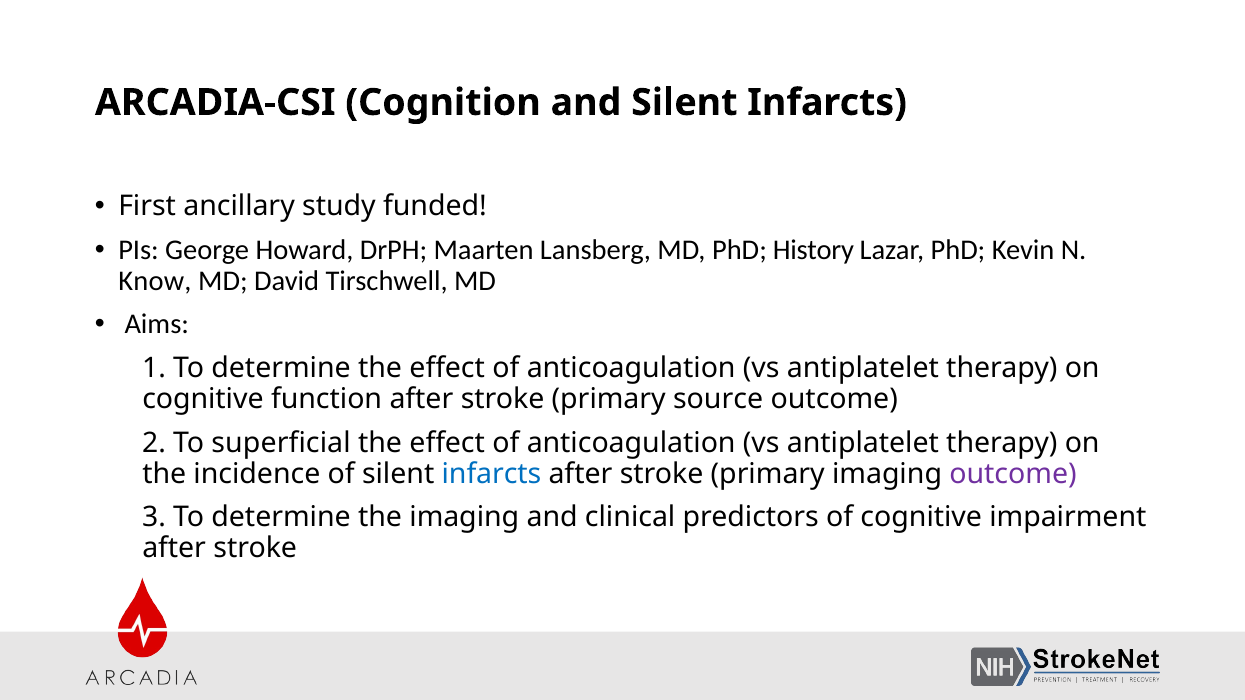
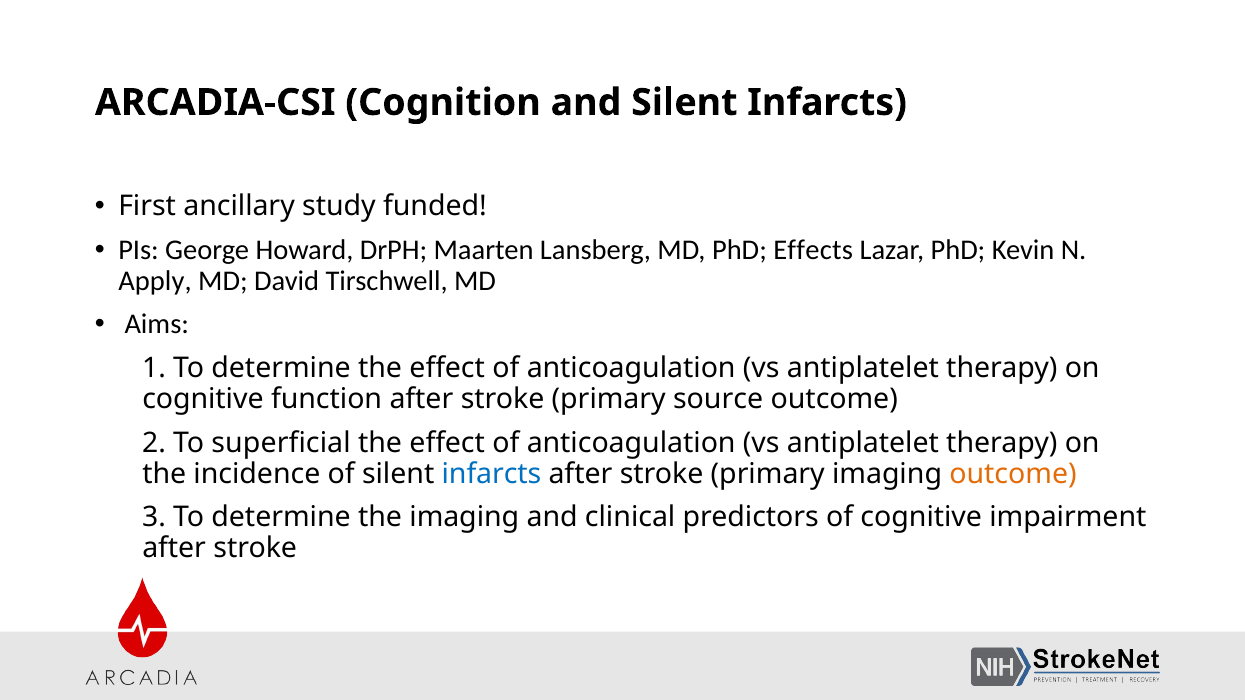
History: History -> Effects
Know: Know -> Apply
outcome at (1013, 474) colour: purple -> orange
